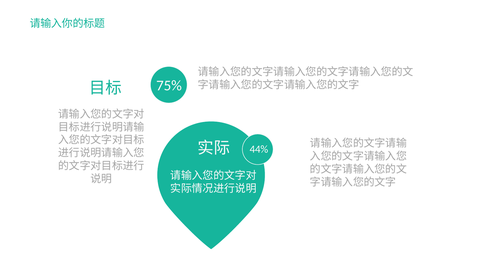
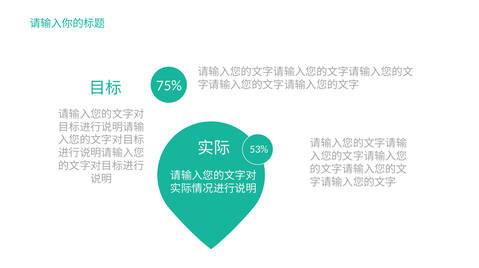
44%: 44% -> 53%
